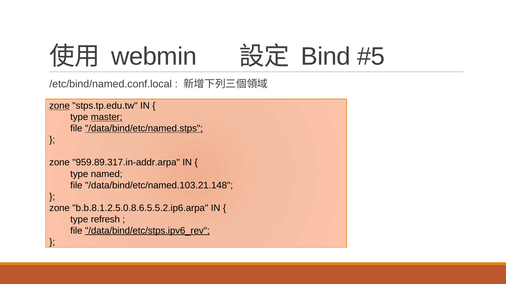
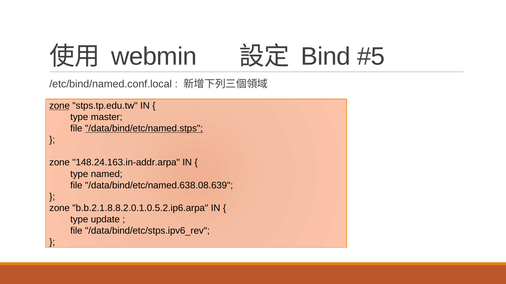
master underline: present -> none
959.89.317.in-addr.arpa: 959.89.317.in-addr.arpa -> 148.24.163.in-addr.arpa
/data/bind/etc/named.103.21.148: /data/bind/etc/named.103.21.148 -> /data/bind/etc/named.638.08.639
b.b.8.1.2.5.0.8.6.5.5.2.ip6.arpa: b.b.8.1.2.5.0.8.6.5.5.2.ip6.arpa -> b.b.2.1.8.8.2.0.1.0.5.2.ip6.arpa
refresh: refresh -> update
/data/bind/etc/stps.ipv6_rev underline: present -> none
